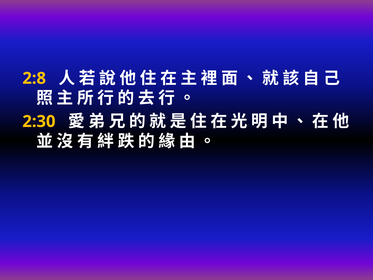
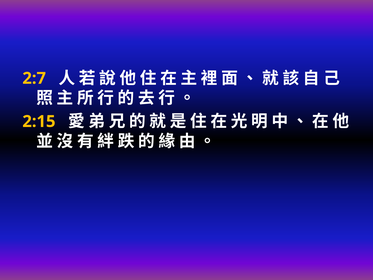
2:8: 2:8 -> 2:7
2:30: 2:30 -> 2:15
